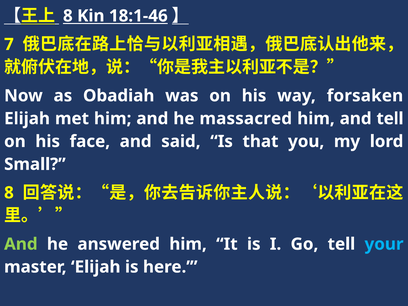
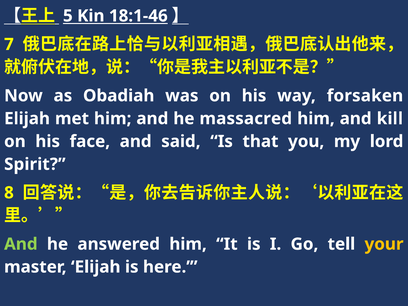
8 at (68, 16): 8 -> 5
and tell: tell -> kill
Small: Small -> Spirit
your colour: light blue -> yellow
